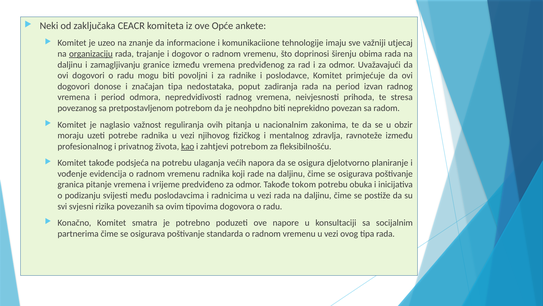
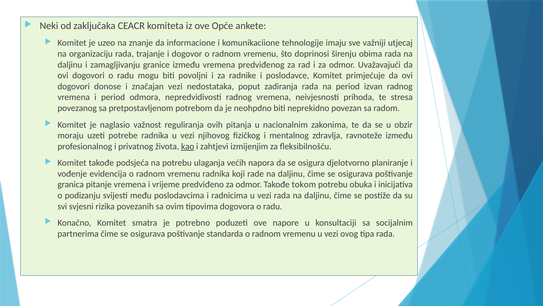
organizaciju underline: present -> none
značajan tipa: tipa -> vezi
zahtjevi potrebom: potrebom -> izmijenjim
